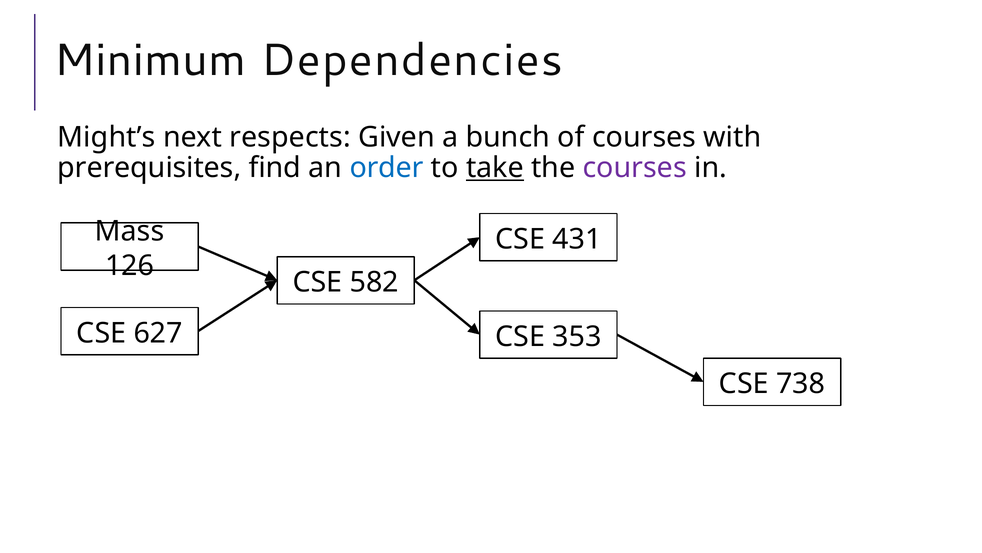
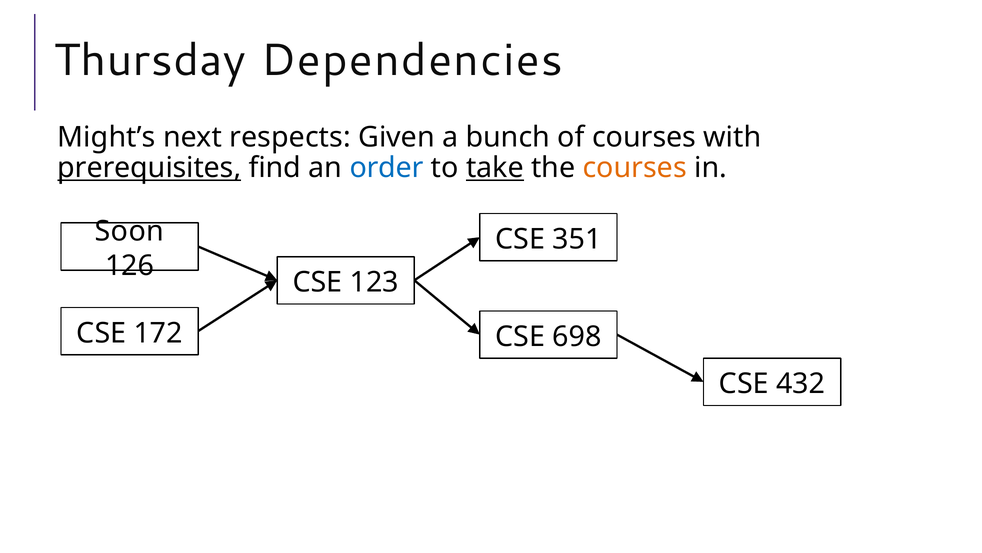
Minimum: Minimum -> Thursday
prerequisites underline: none -> present
courses at (635, 168) colour: purple -> orange
Mass: Mass -> Soon
431: 431 -> 351
582: 582 -> 123
627: 627 -> 172
353: 353 -> 698
738: 738 -> 432
